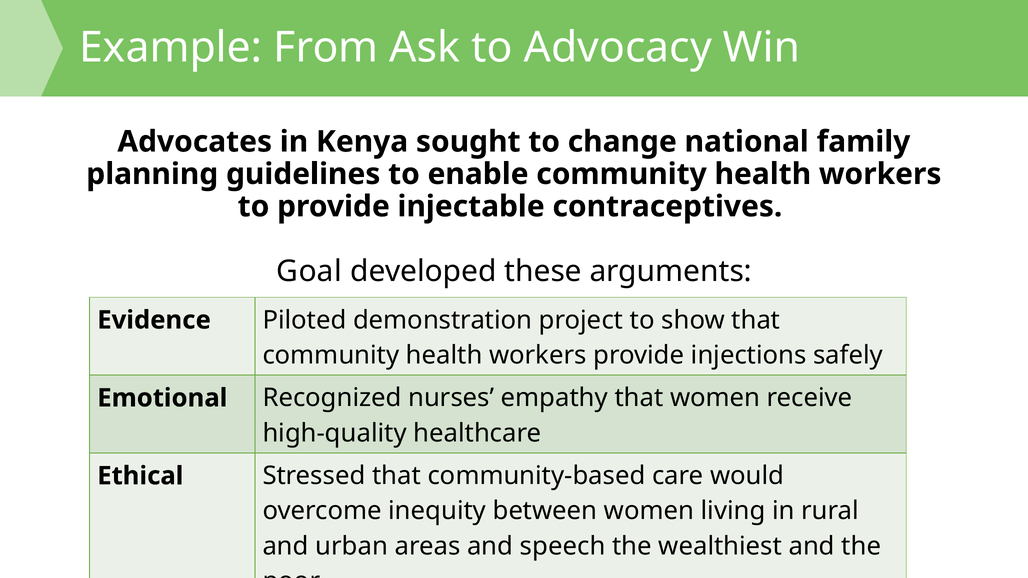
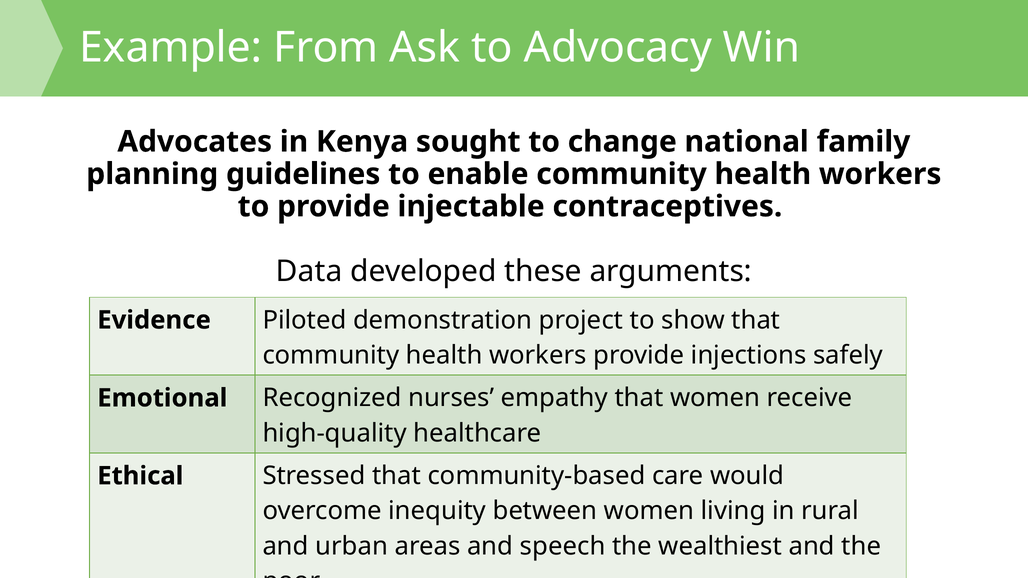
Goal: Goal -> Data
